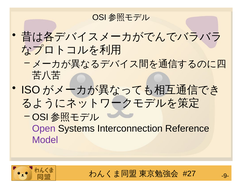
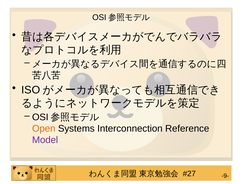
Open colour: purple -> orange
